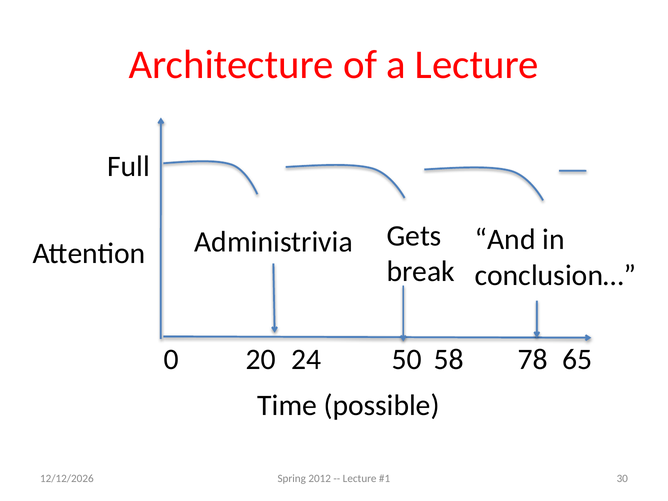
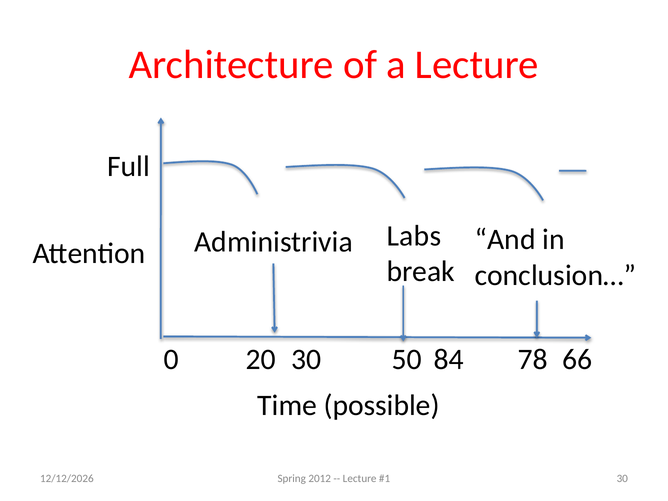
Gets: Gets -> Labs
20 24: 24 -> 30
58: 58 -> 84
65: 65 -> 66
